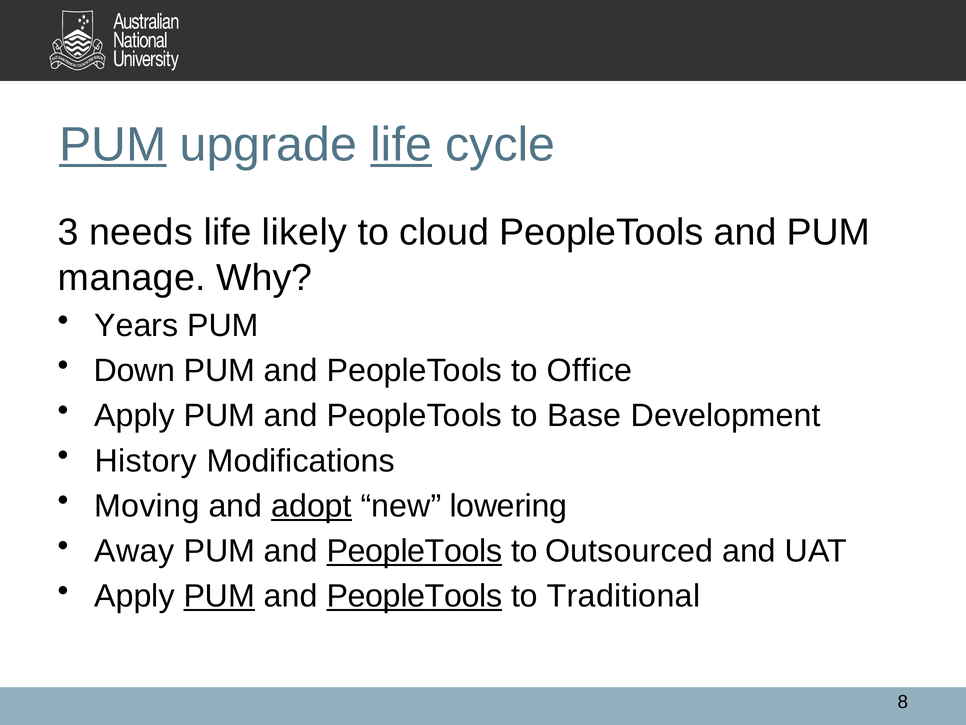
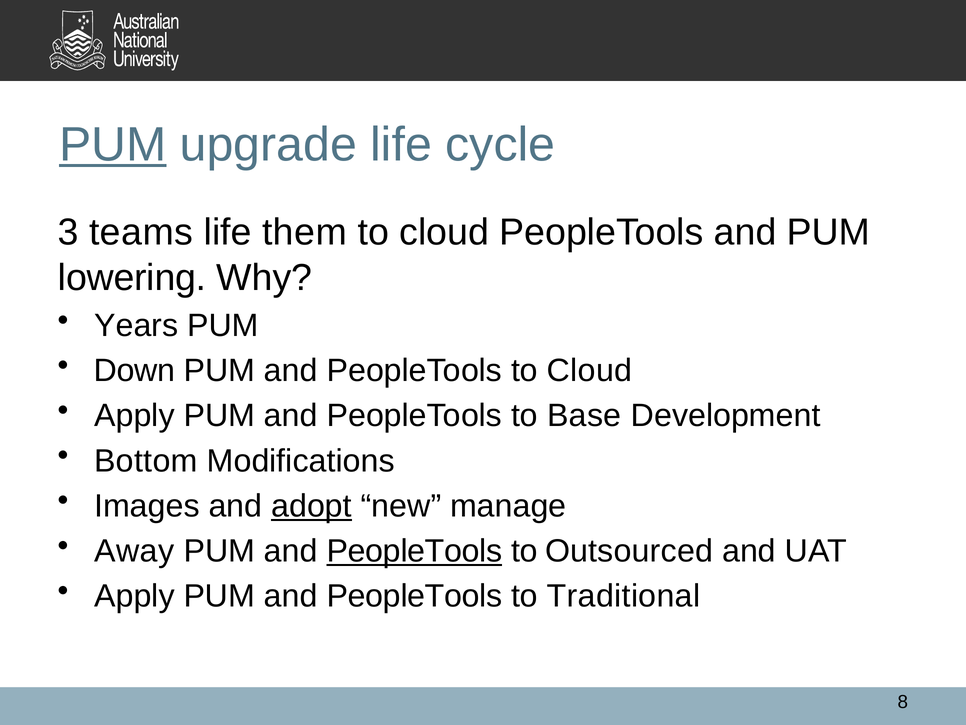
life at (401, 144) underline: present -> none
needs: needs -> teams
likely: likely -> them
manage: manage -> lowering
PeopleTools to Office: Office -> Cloud
History: History -> Bottom
Moving: Moving -> Images
lowering: lowering -> manage
PUM at (219, 596) underline: present -> none
PeopleTools at (415, 596) underline: present -> none
